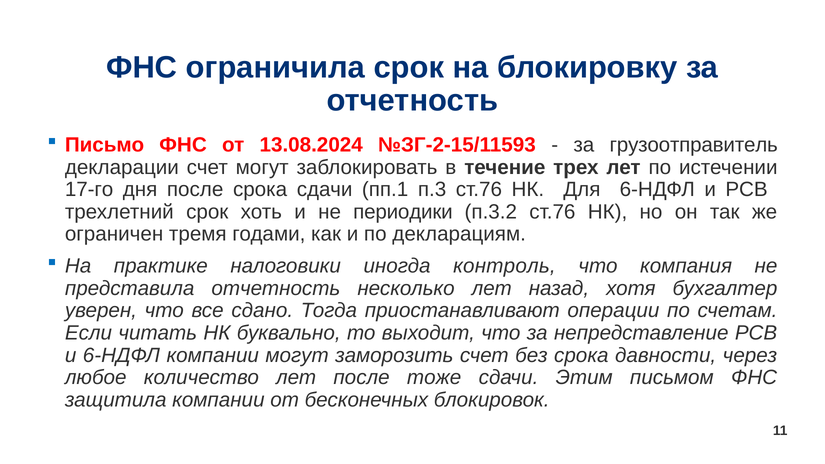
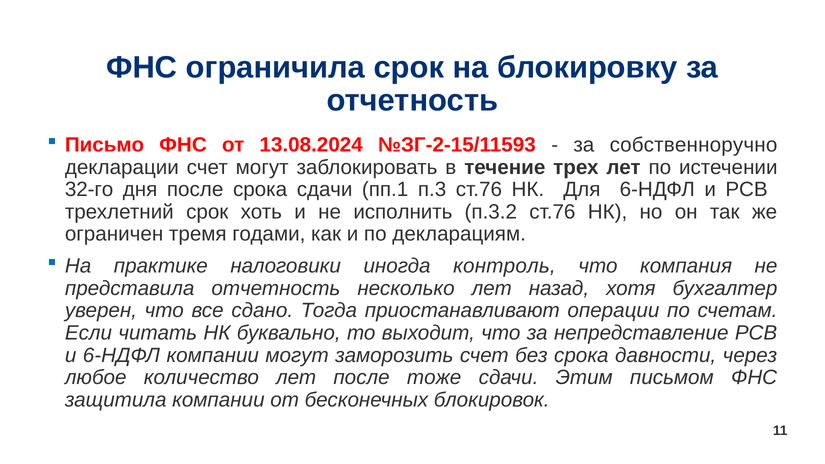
грузоотправитель: грузоотправитель -> собственноручно
17-го: 17-го -> 32-го
периодики: периодики -> исполнить
